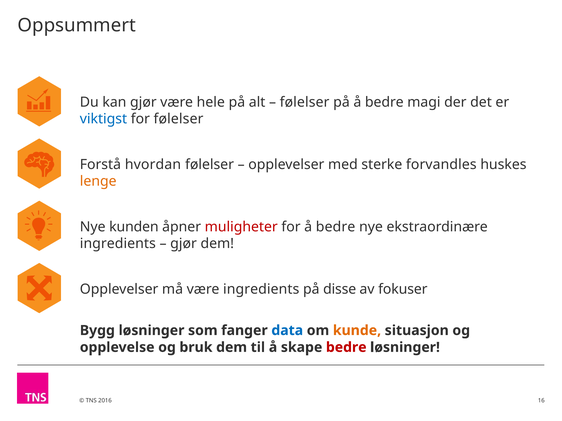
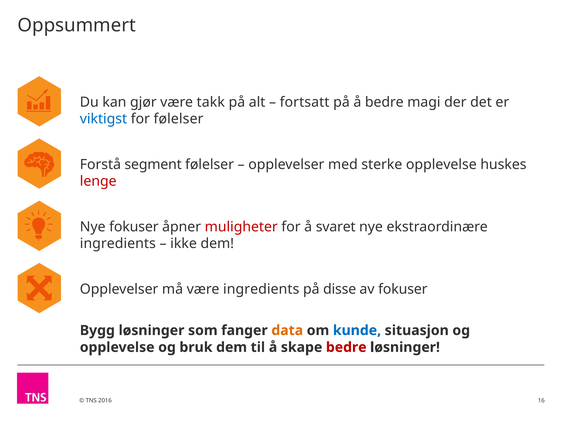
hele: hele -> takk
følelser at (305, 102): følelser -> fortsatt
hvordan: hvordan -> segment
sterke forvandles: forvandles -> opplevelse
lenge colour: orange -> red
Nye kunden: kunden -> fokuser
for å bedre: bedre -> svaret
gjør at (184, 244): gjør -> ikke
data colour: blue -> orange
kunde colour: orange -> blue
